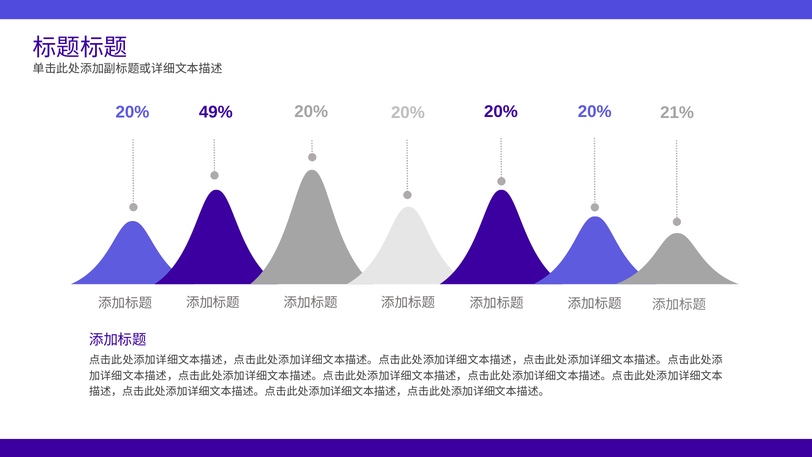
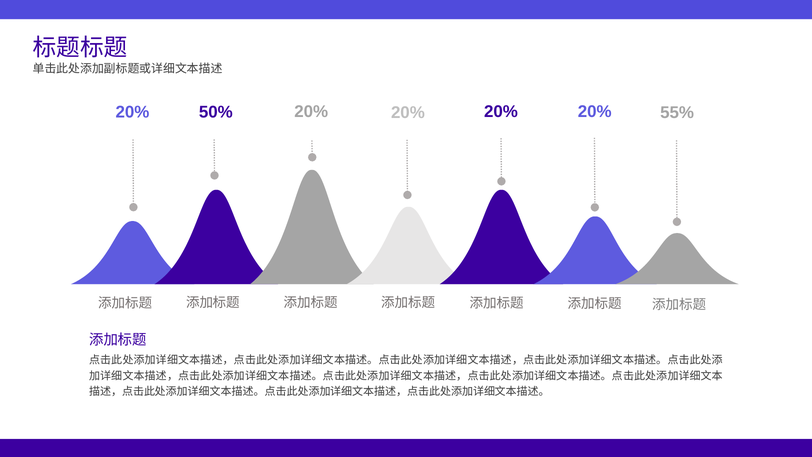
49%: 49% -> 50%
21%: 21% -> 55%
